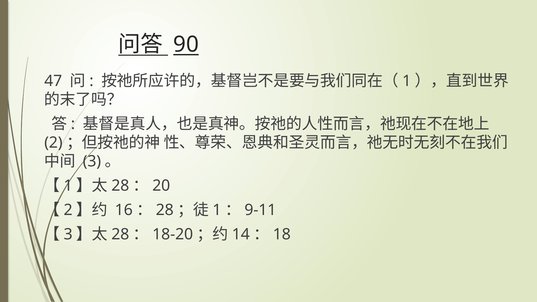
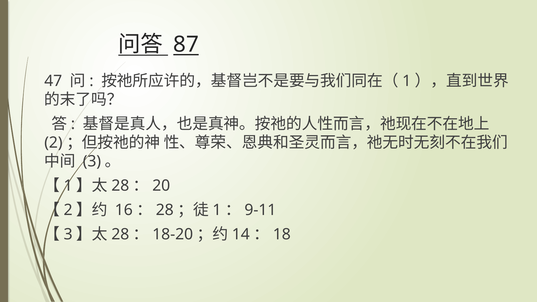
90: 90 -> 87
